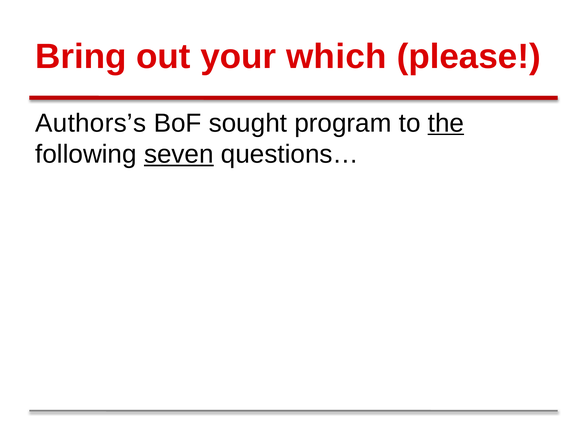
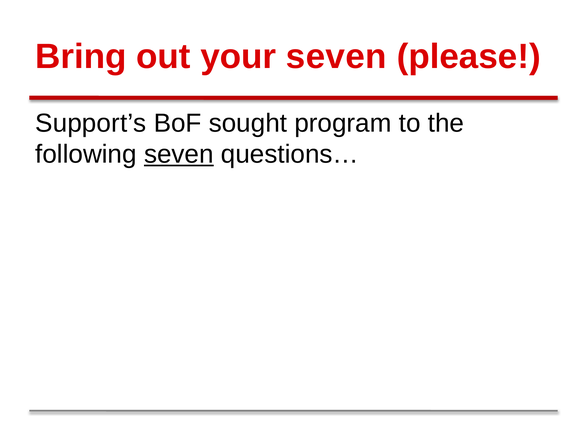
your which: which -> seven
Authors’s: Authors’s -> Support’s
the underline: present -> none
